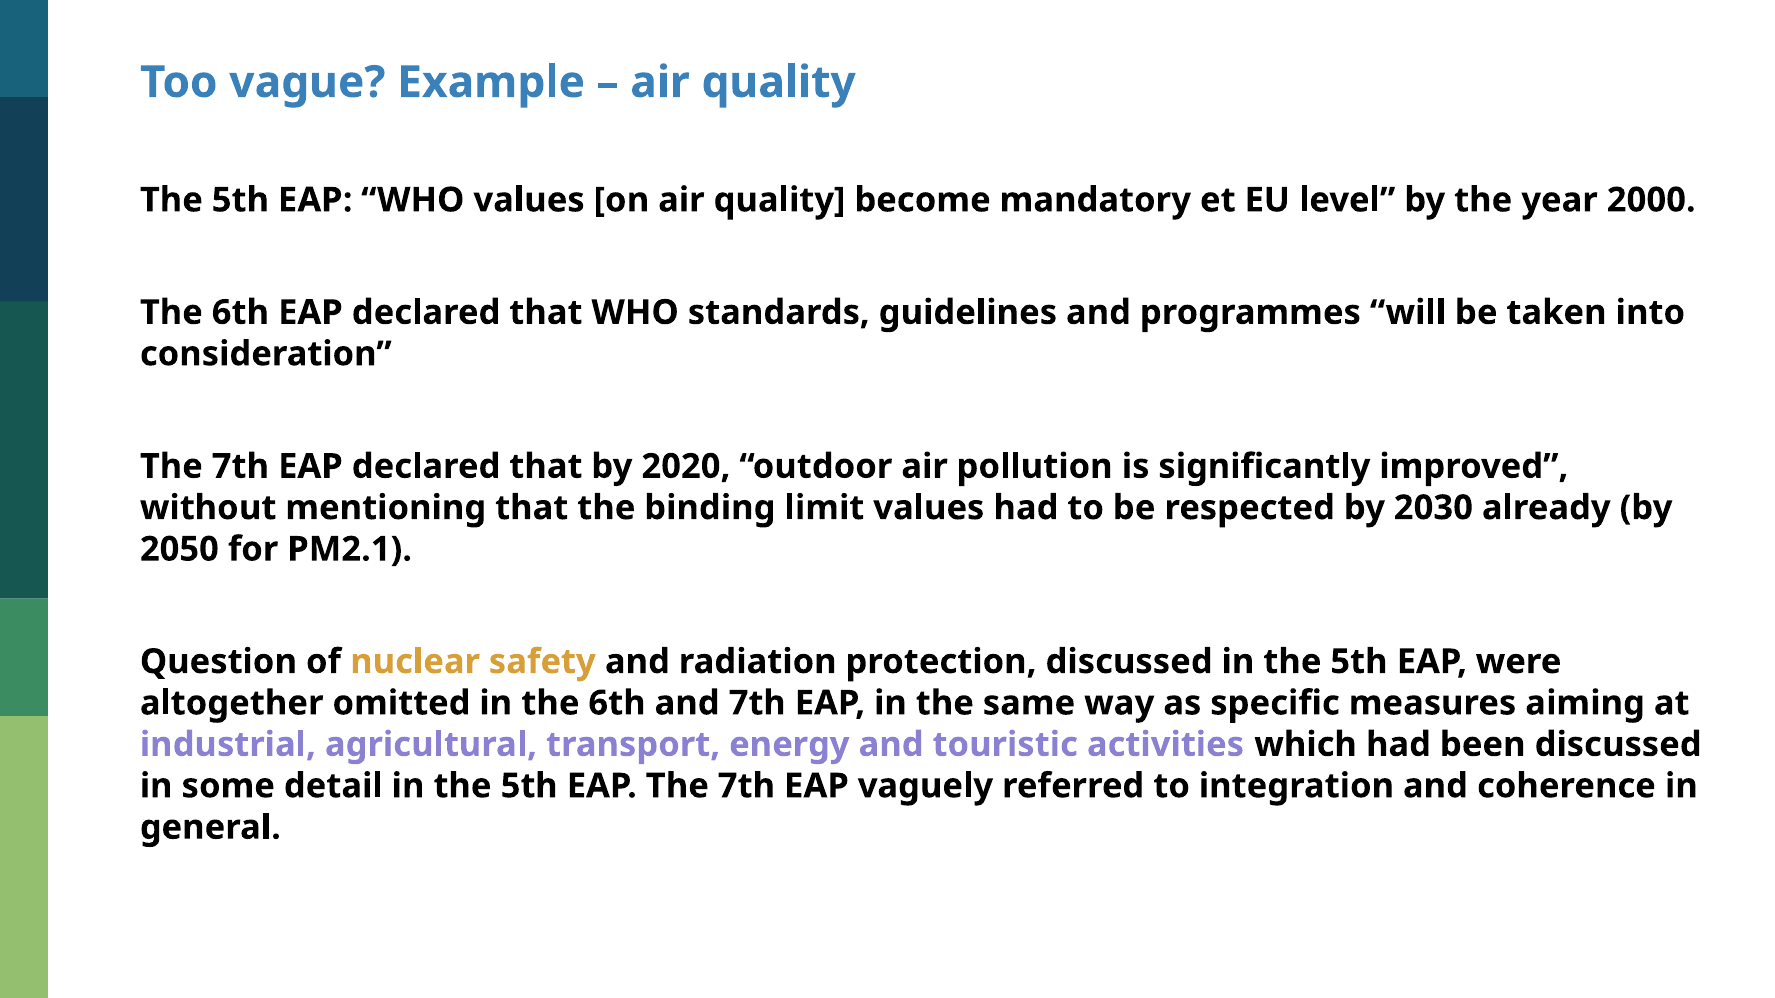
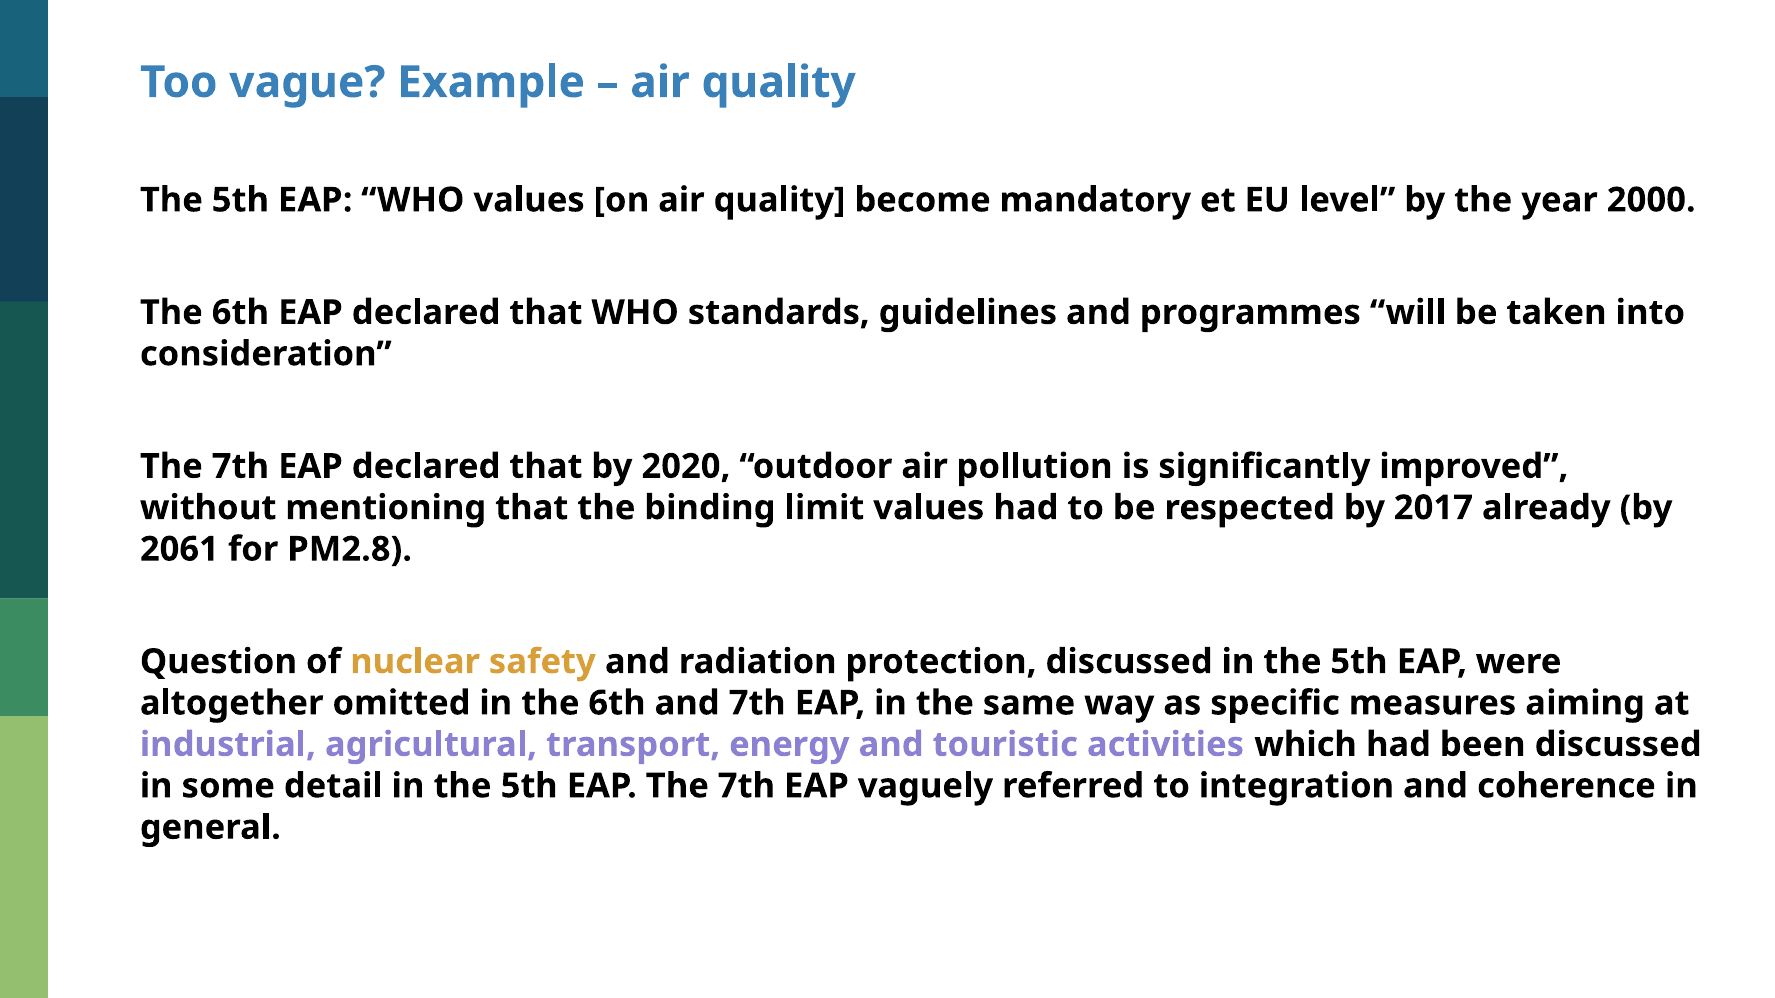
2030: 2030 -> 2017
2050: 2050 -> 2061
PM2.1: PM2.1 -> PM2.8
